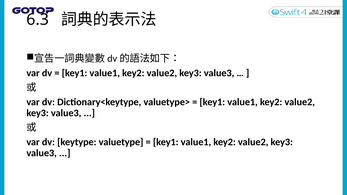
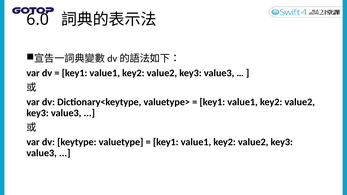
6.3: 6.3 -> 6.0
